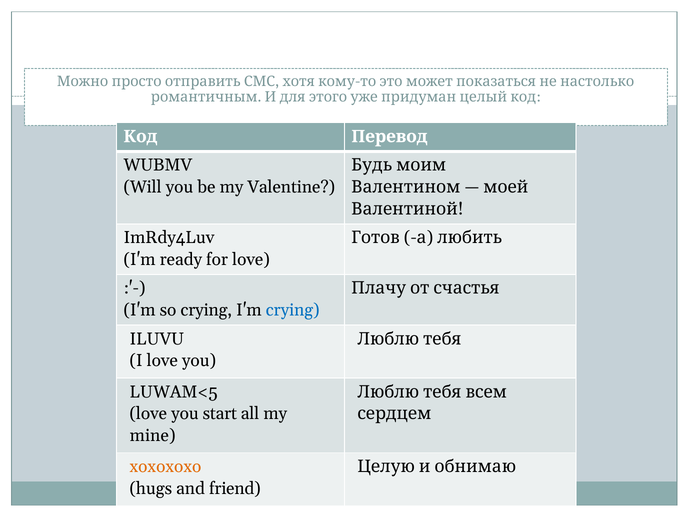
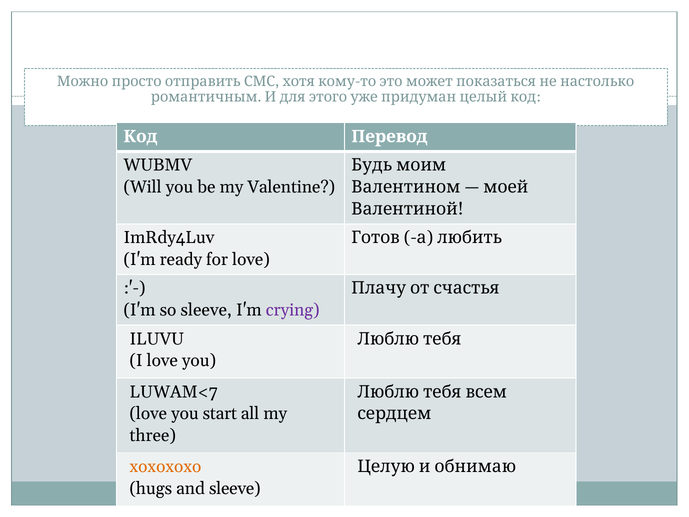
so crying: crying -> sleeve
crying at (293, 310) colour: blue -> purple
LUWAM<5: LUWAM<5 -> LUWAM<7
mine: mine -> three
and friend: friend -> sleeve
